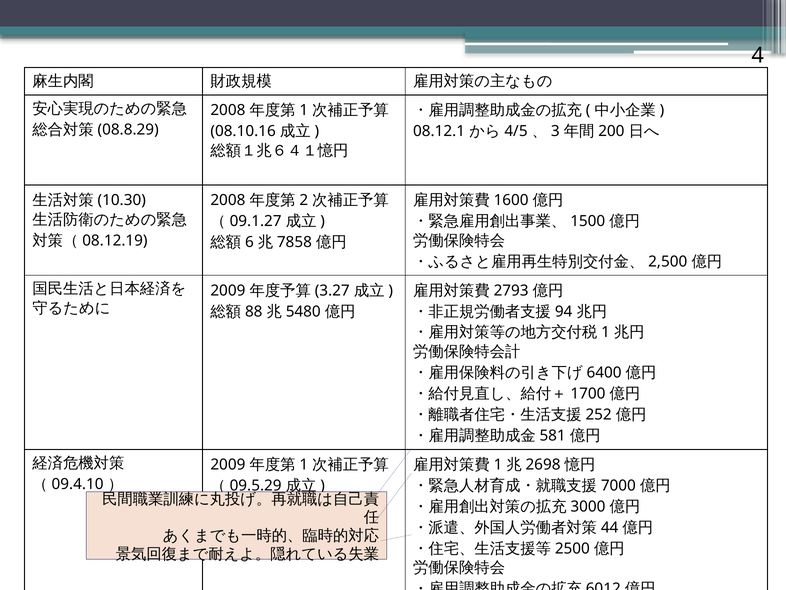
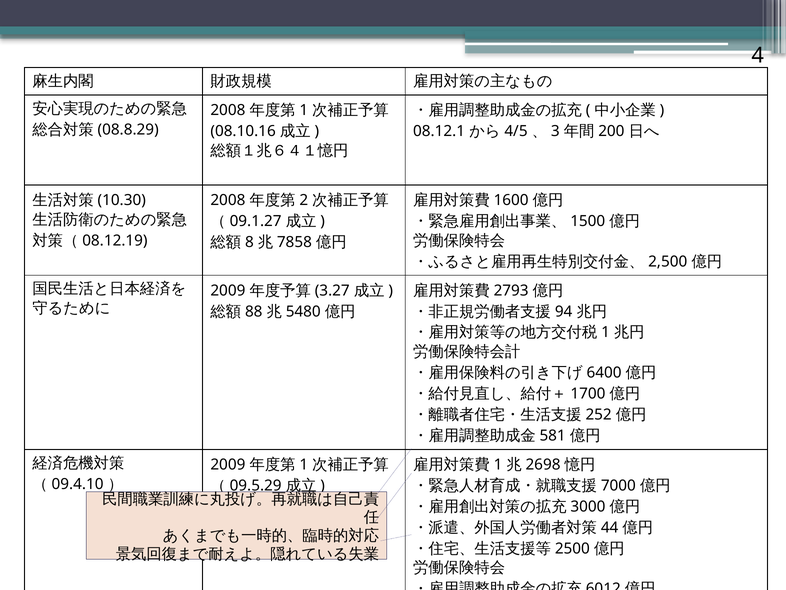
6: 6 -> 8
